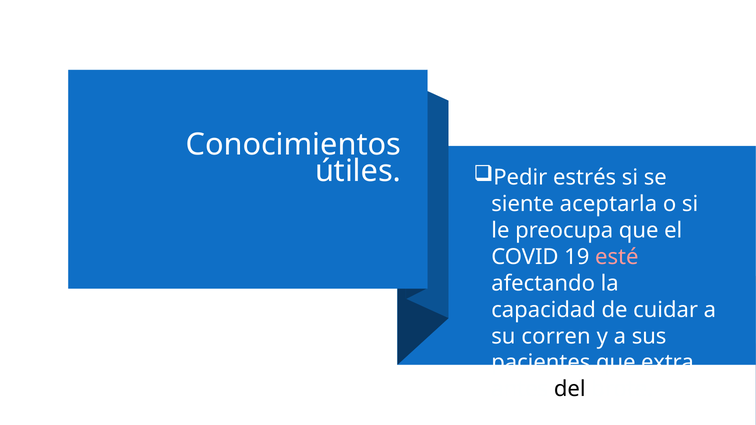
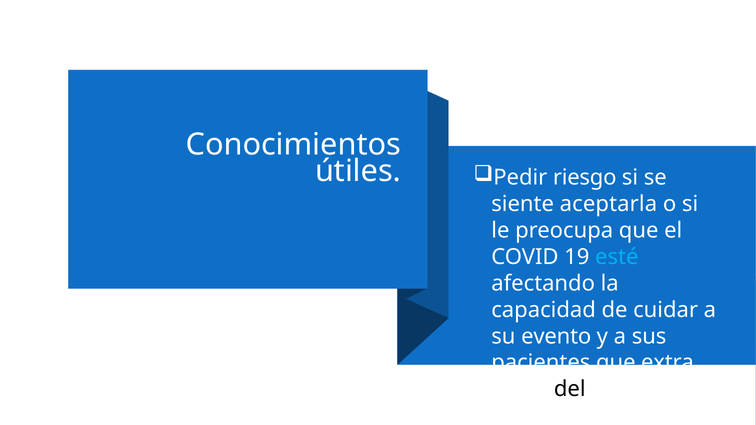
estrés: estrés -> riesgo
esté colour: pink -> light blue
corren: corren -> evento
